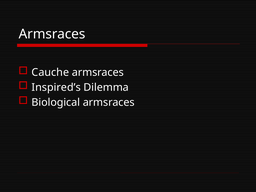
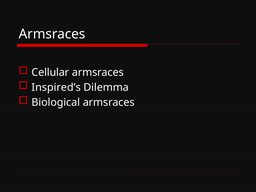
Cauche: Cauche -> Cellular
